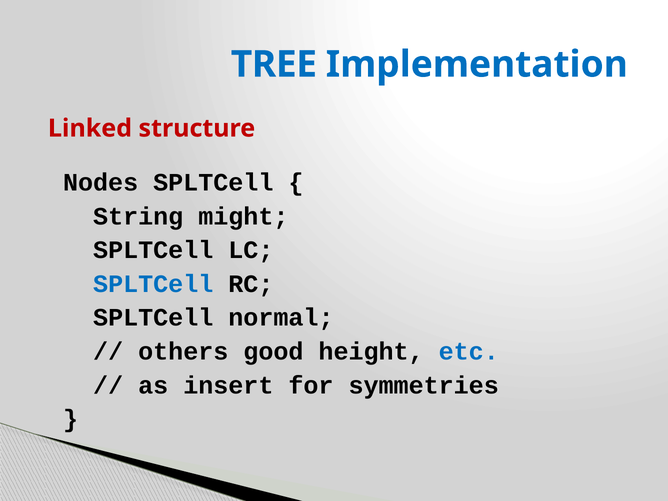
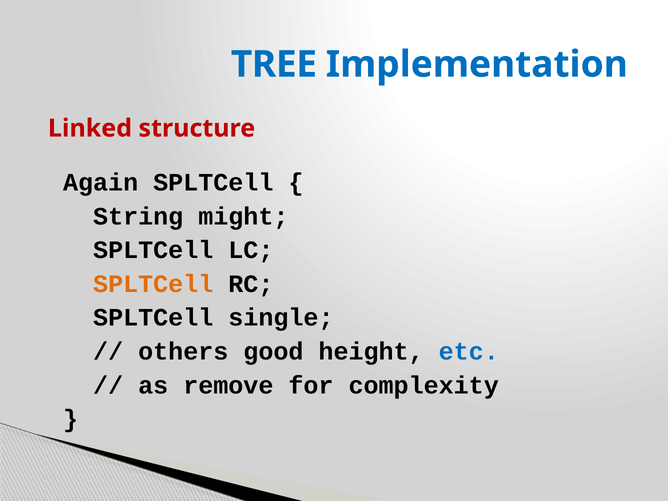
Nodes: Nodes -> Again
SPLTCell at (153, 284) colour: blue -> orange
normal: normal -> single
insert: insert -> remove
symmetries: symmetries -> complexity
